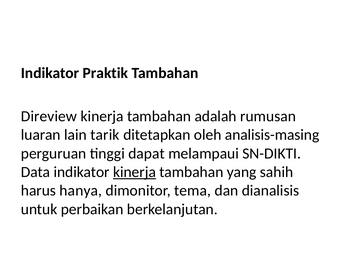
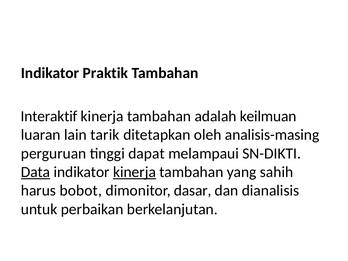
Direview: Direview -> Interaktif
rumusan: rumusan -> keilmuan
Data underline: none -> present
hanya: hanya -> bobot
tema: tema -> dasar
